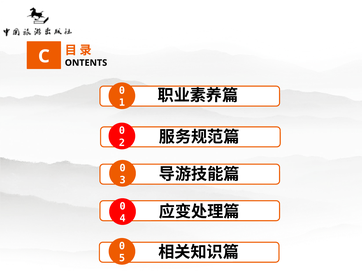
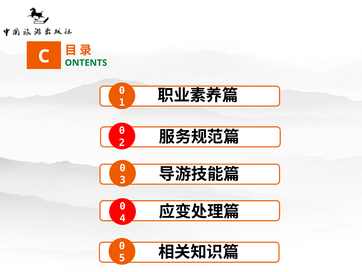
ONTENTS colour: black -> green
